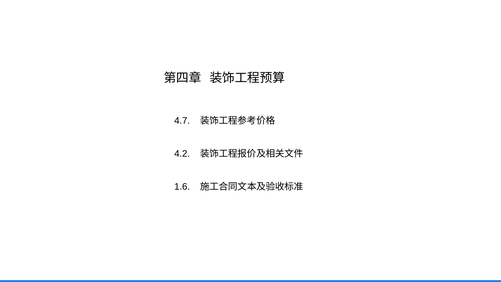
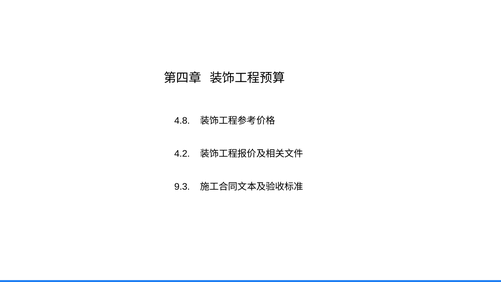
4.7: 4.7 -> 4.8
1.6: 1.6 -> 9.3
